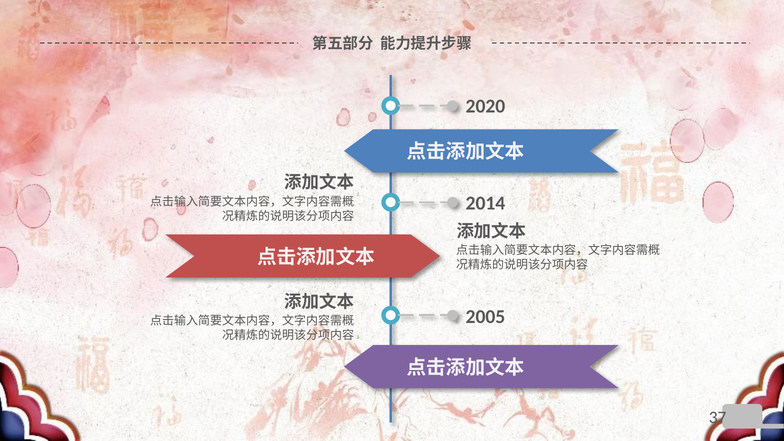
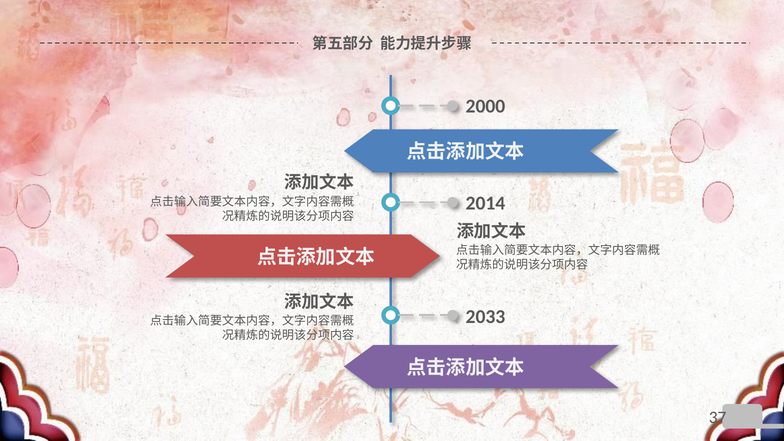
2020: 2020 -> 2000
2005: 2005 -> 2033
